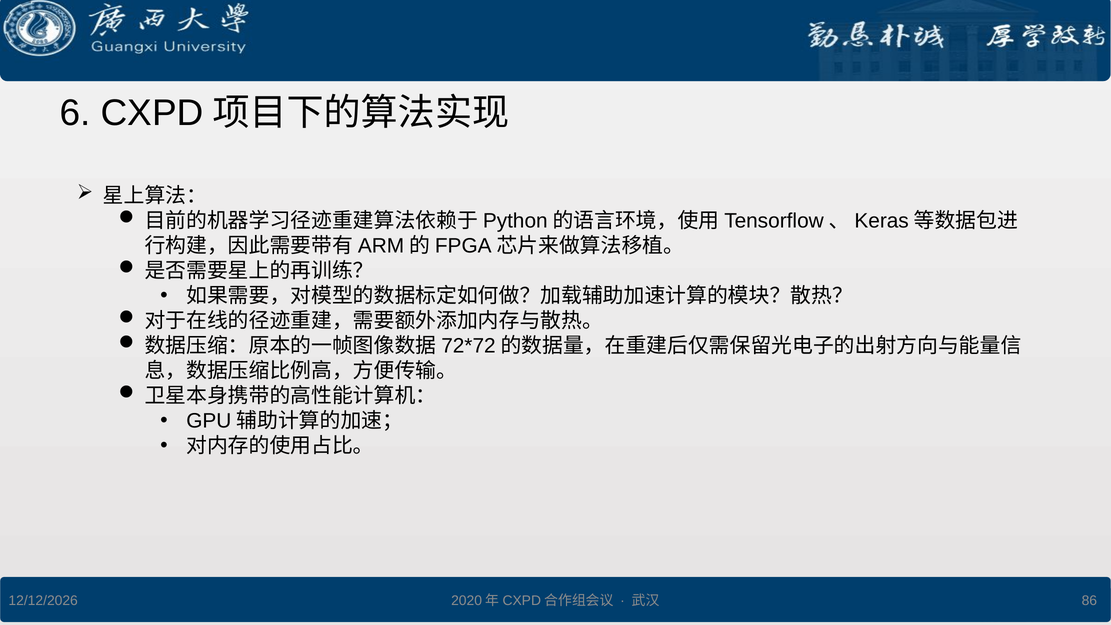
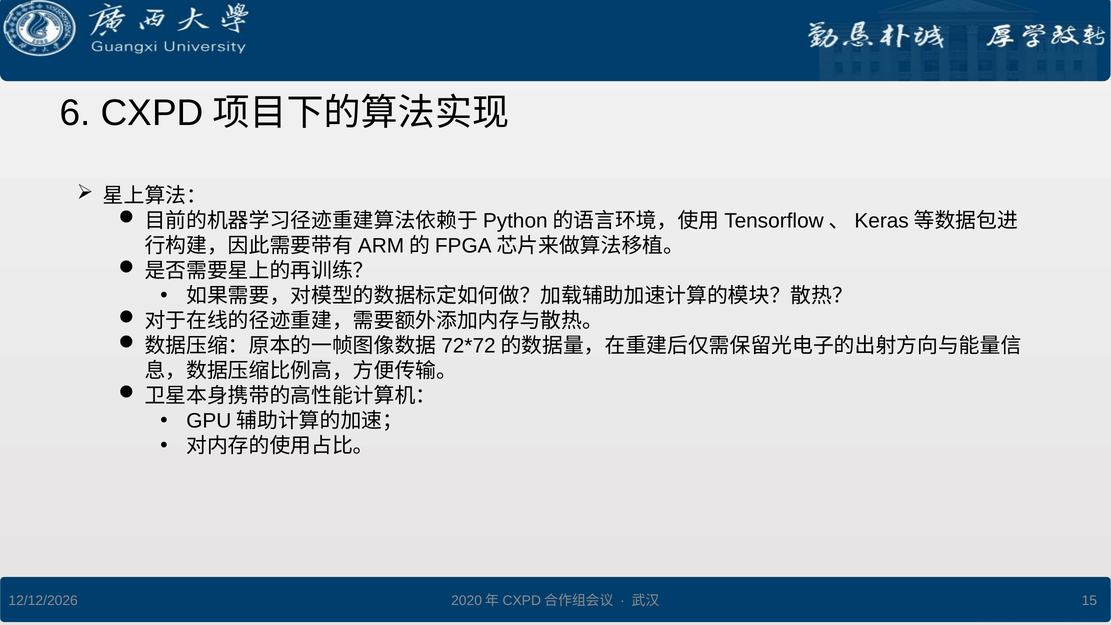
86: 86 -> 15
